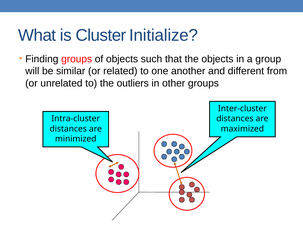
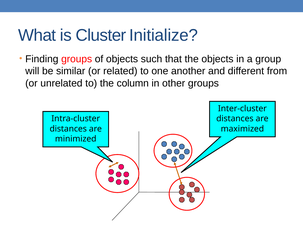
outliers: outliers -> column
